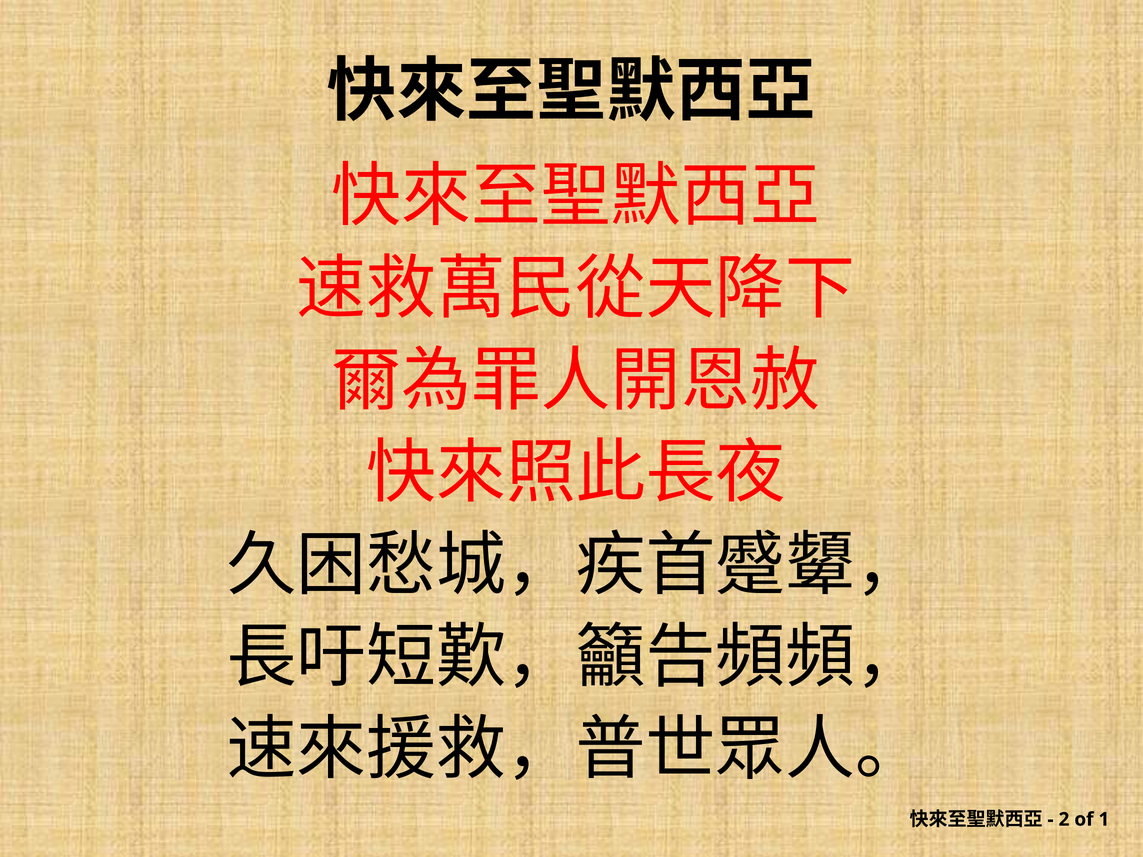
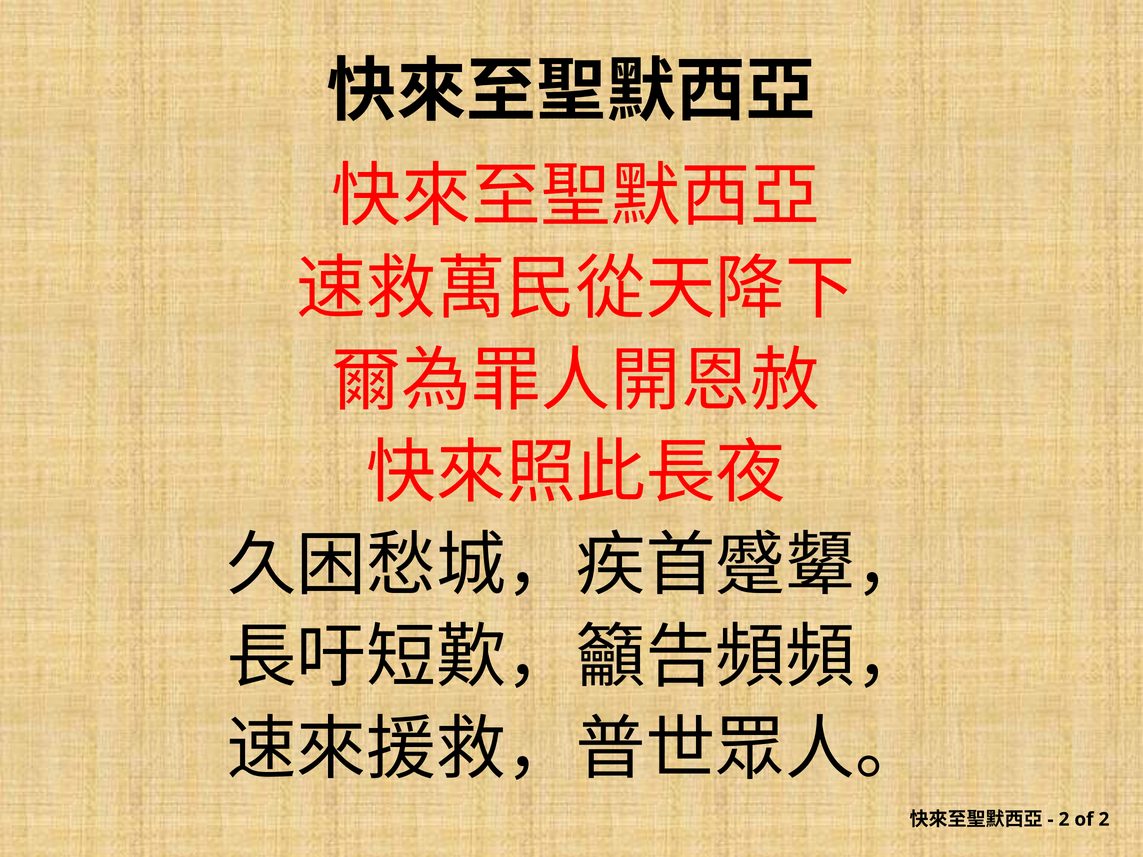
of 1: 1 -> 2
